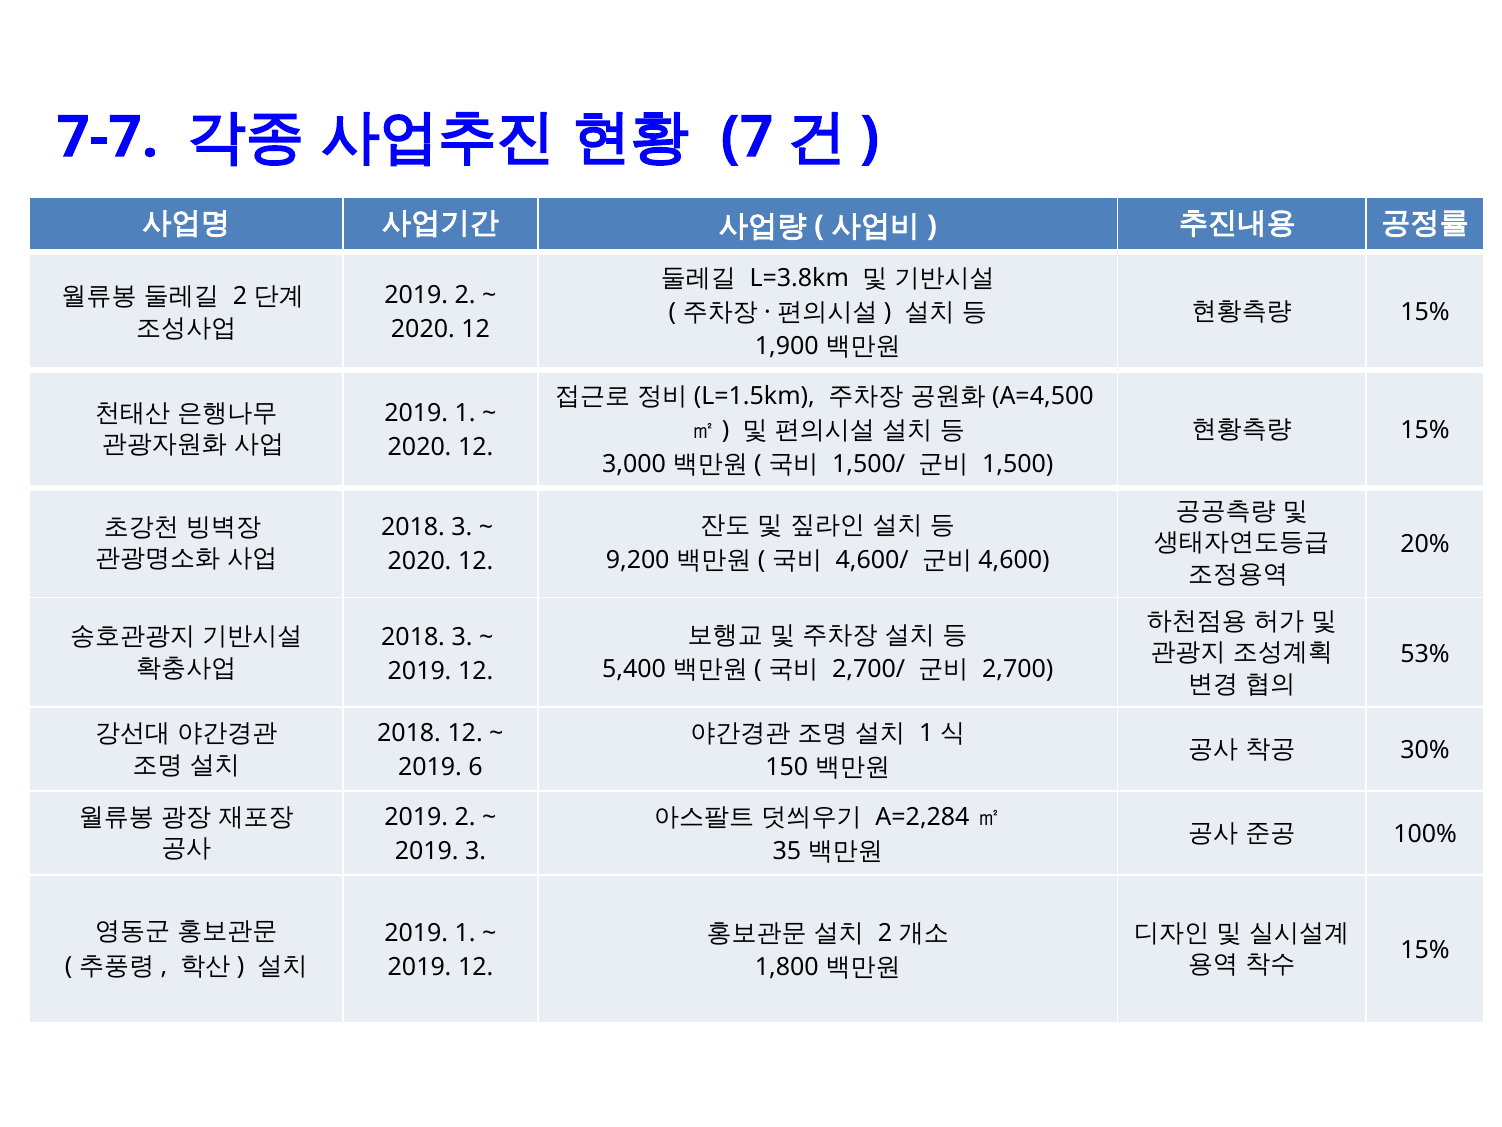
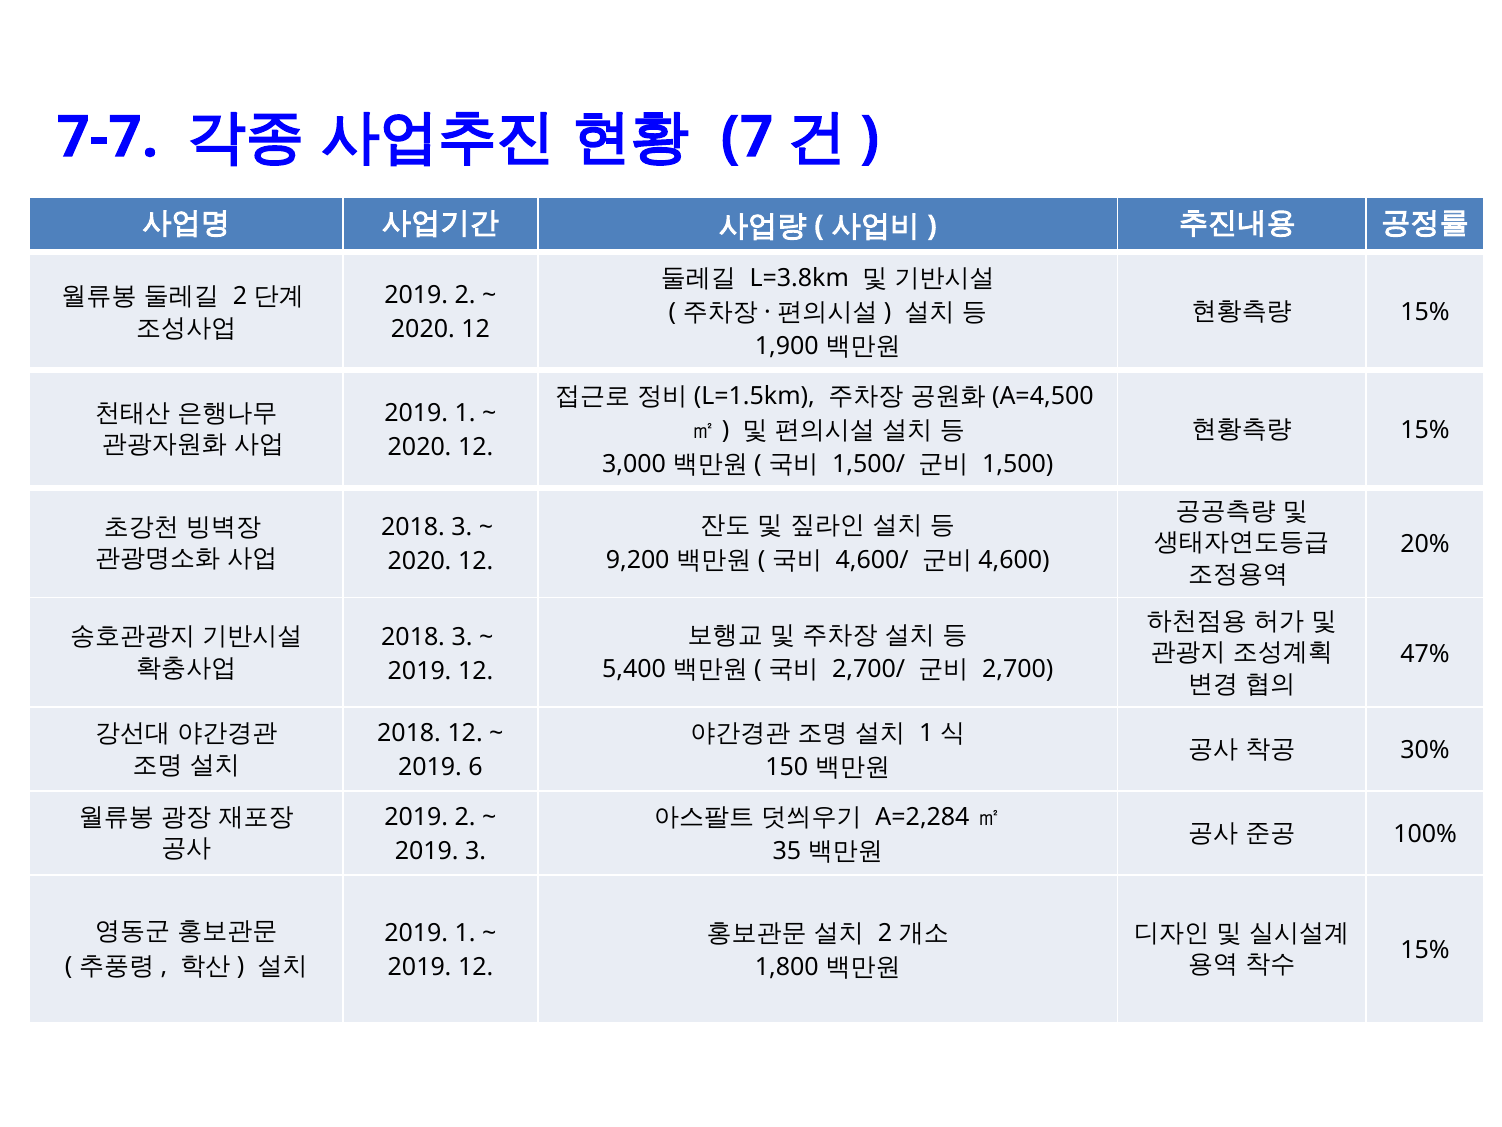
53%: 53% -> 47%
